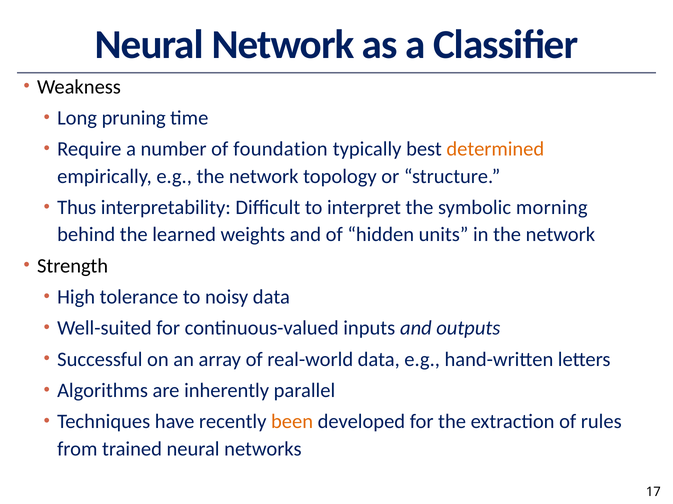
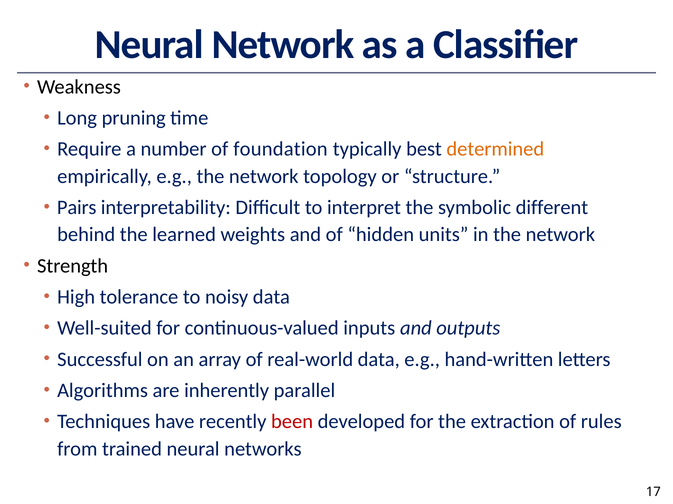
Thus: Thus -> Pairs
morning: morning -> different
been colour: orange -> red
